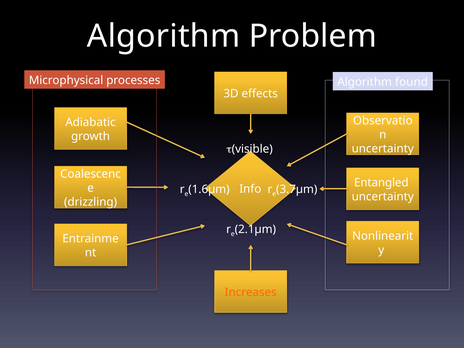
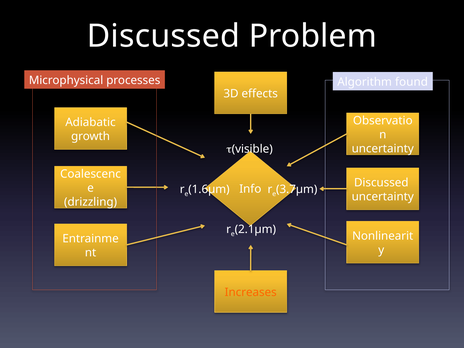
Algorithm at (164, 36): Algorithm -> Discussed
Entangled at (381, 183): Entangled -> Discussed
